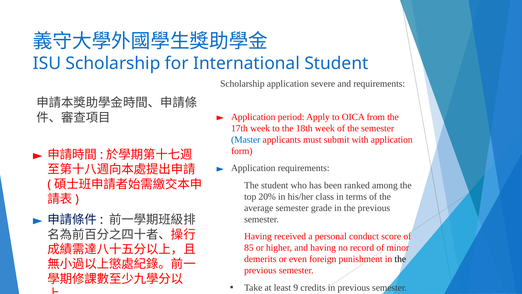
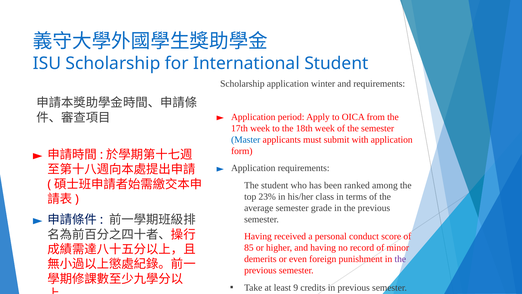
severe: severe -> winter
20%: 20% -> 23%
the at (400, 259) colour: black -> purple
